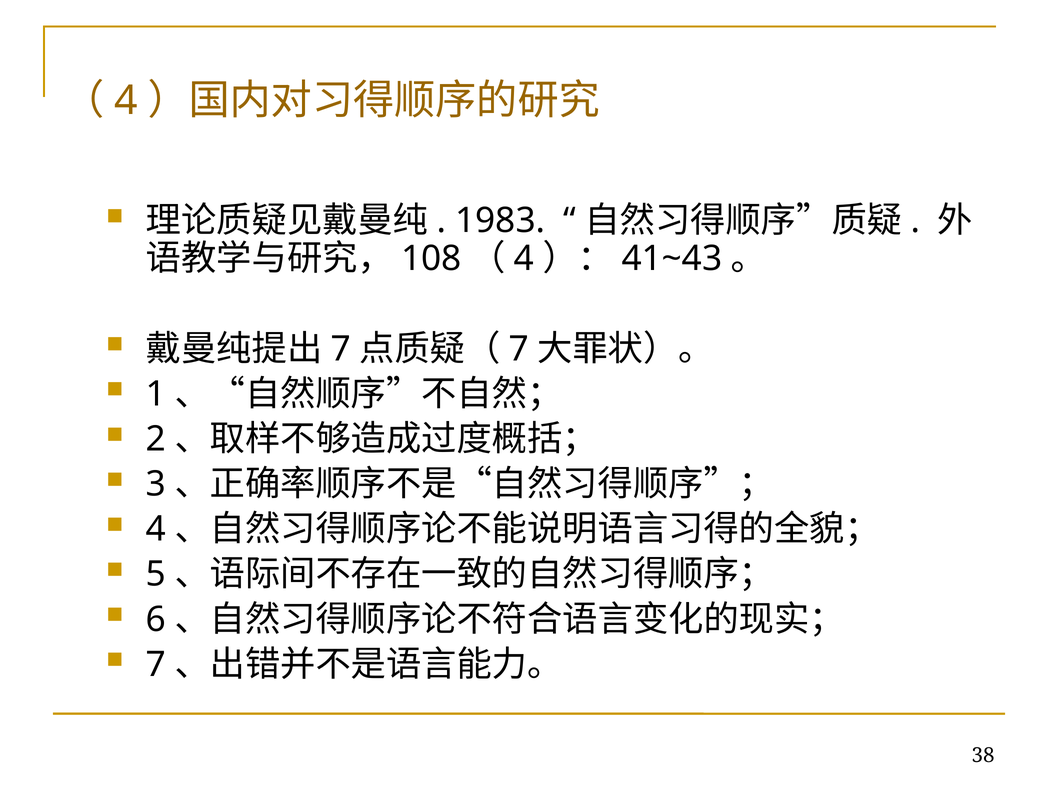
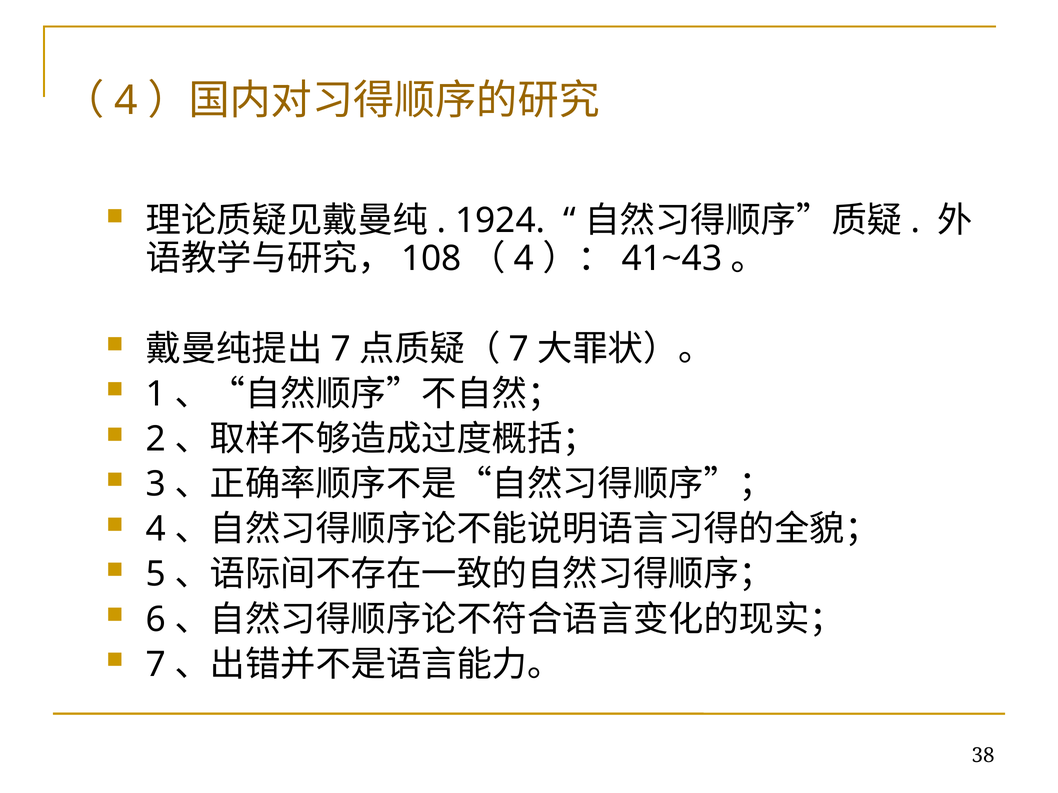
1983: 1983 -> 1924
